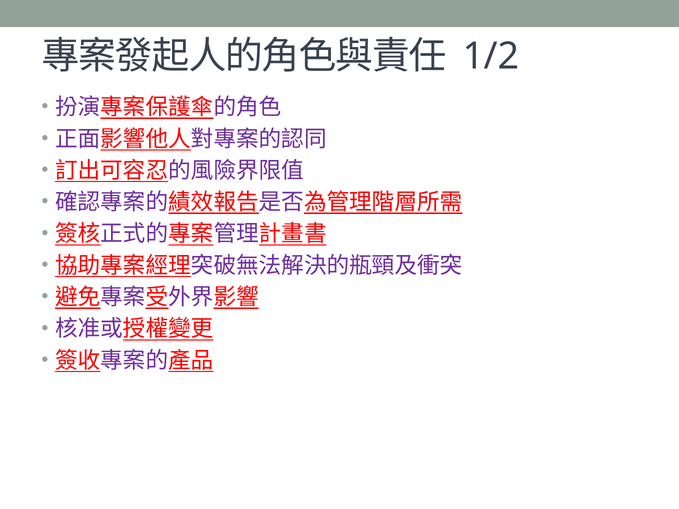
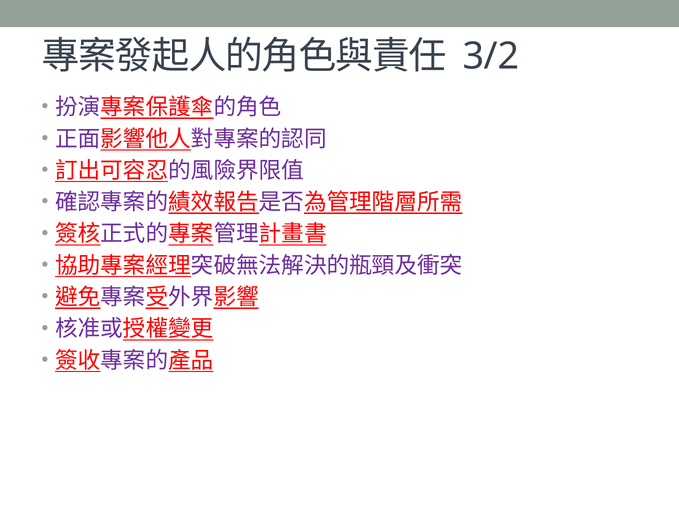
1/2: 1/2 -> 3/2
